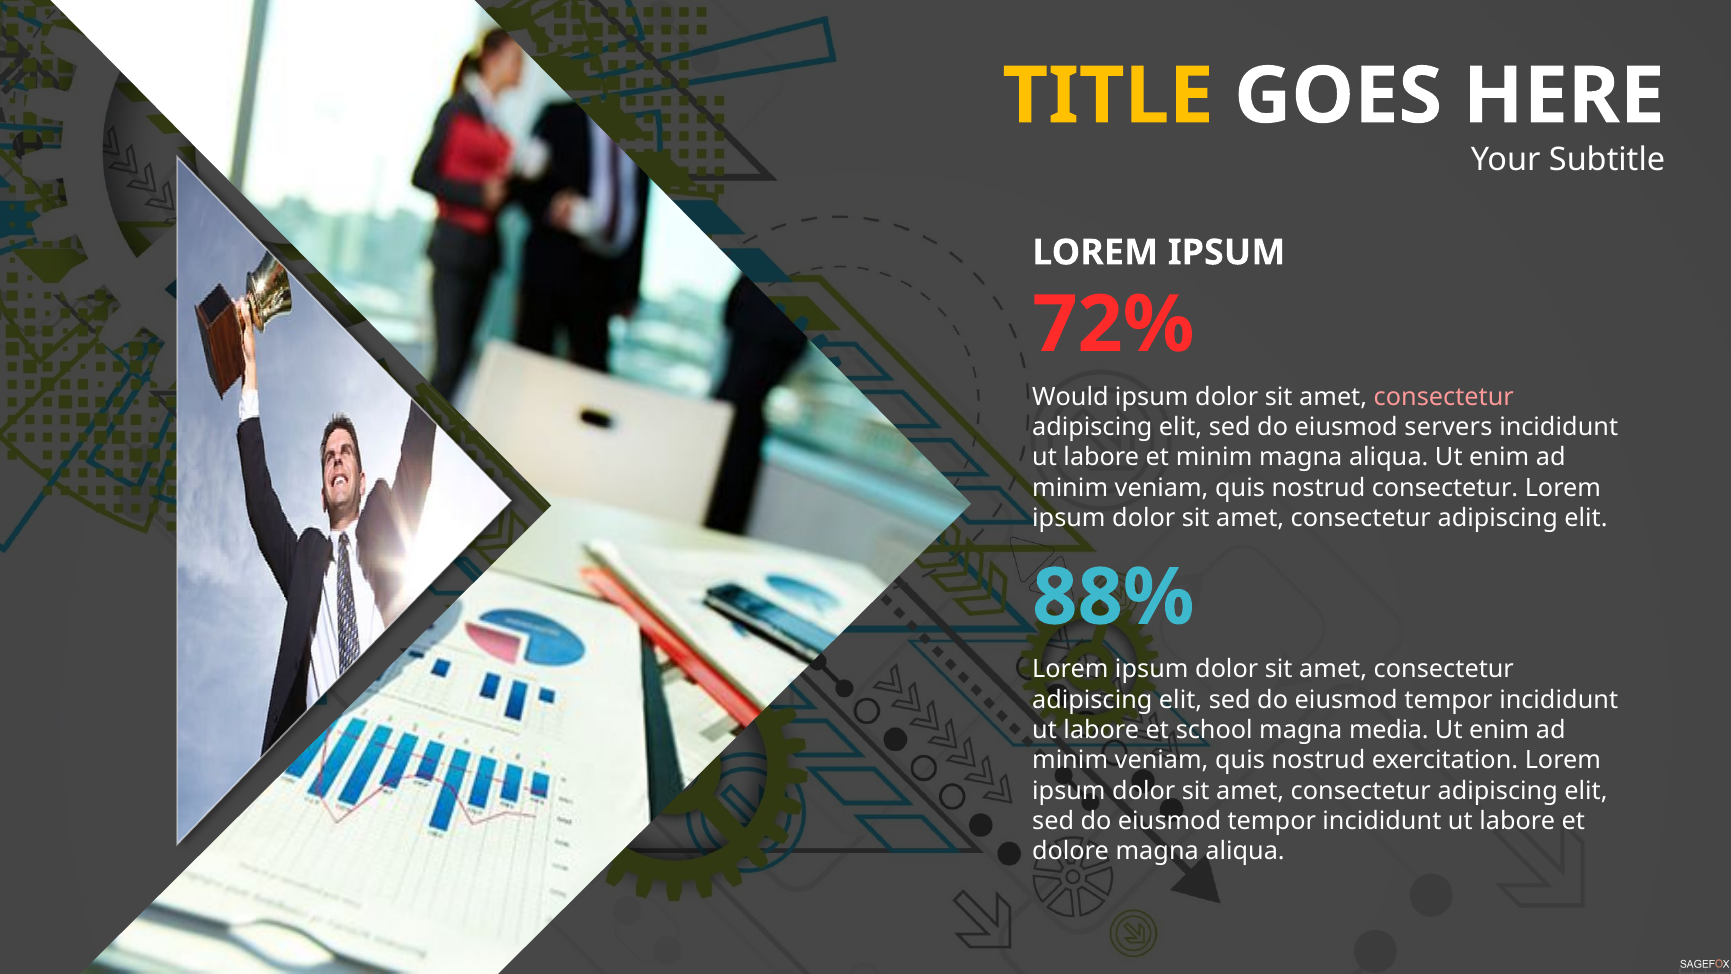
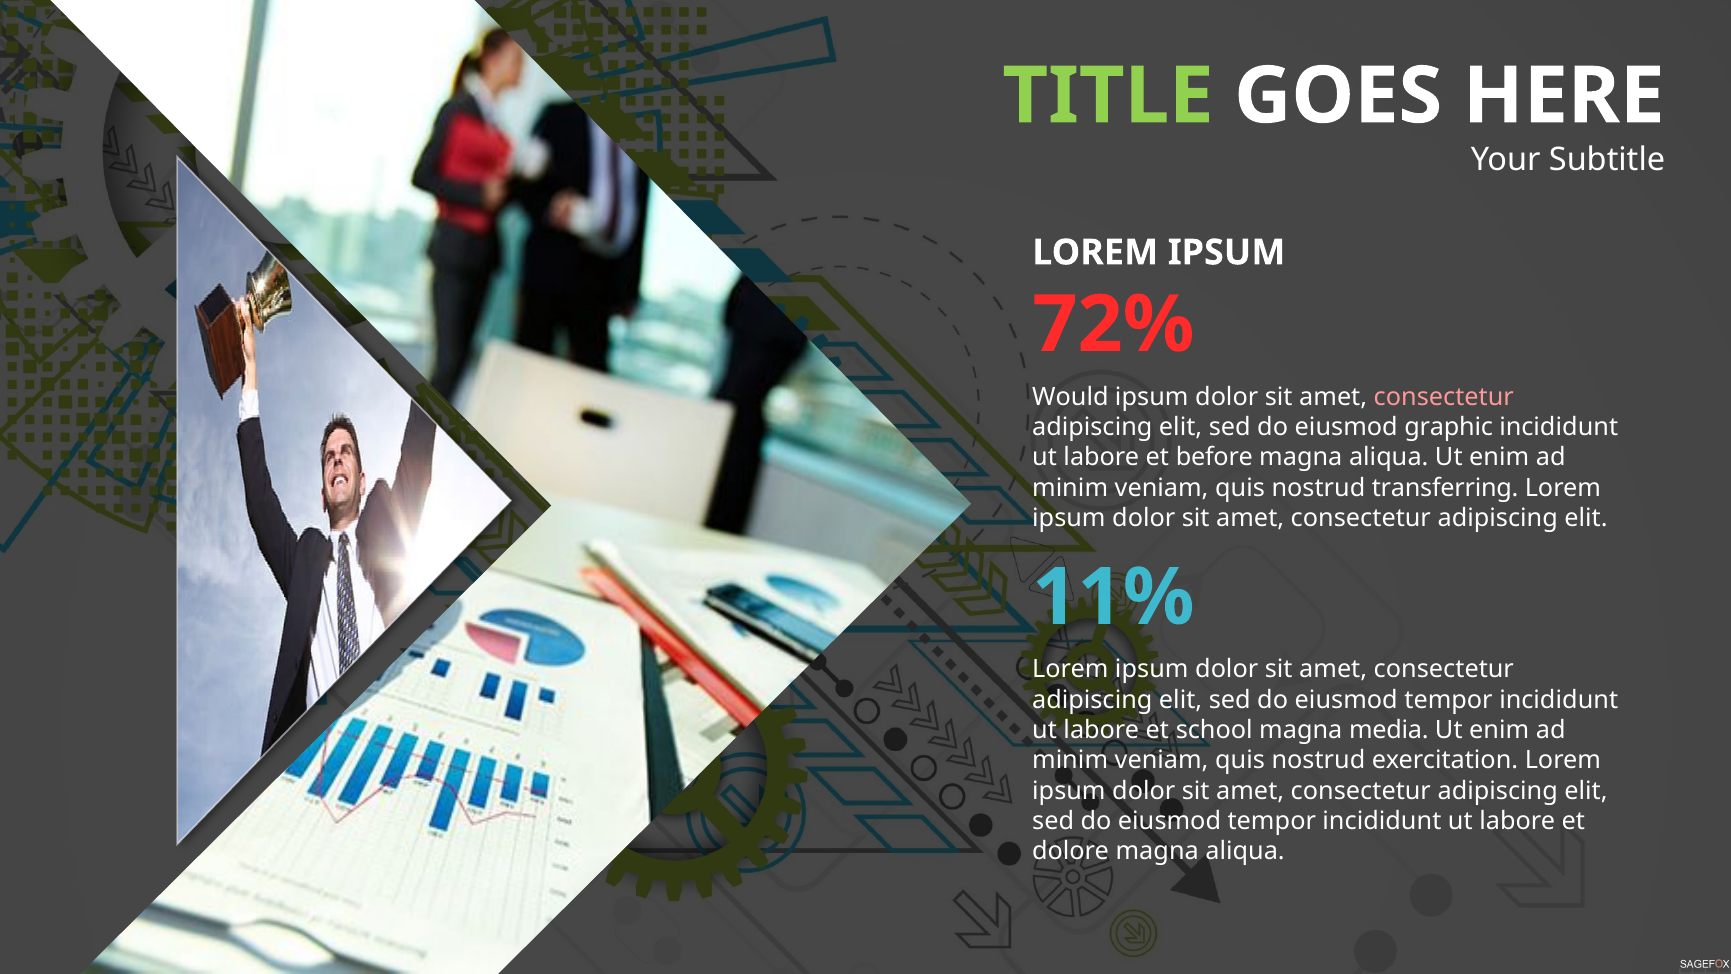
TITLE colour: yellow -> light green
servers: servers -> graphic
et minim: minim -> before
nostrud consectetur: consectetur -> transferring
88%: 88% -> 11%
